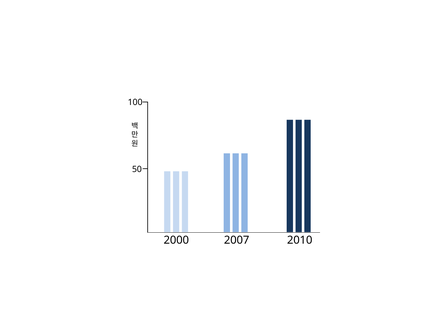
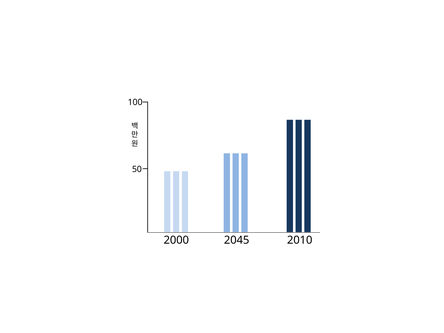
2007: 2007 -> 2045
